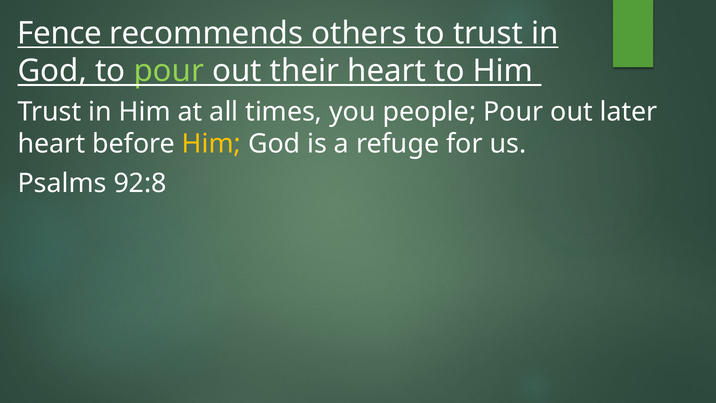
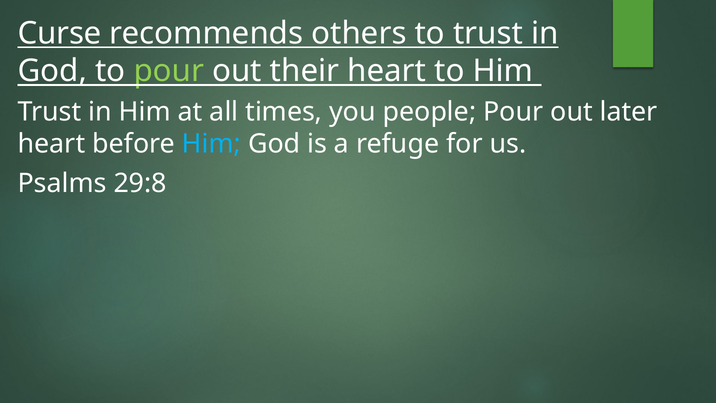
Fence: Fence -> Curse
Him at (211, 144) colour: yellow -> light blue
92:8: 92:8 -> 29:8
